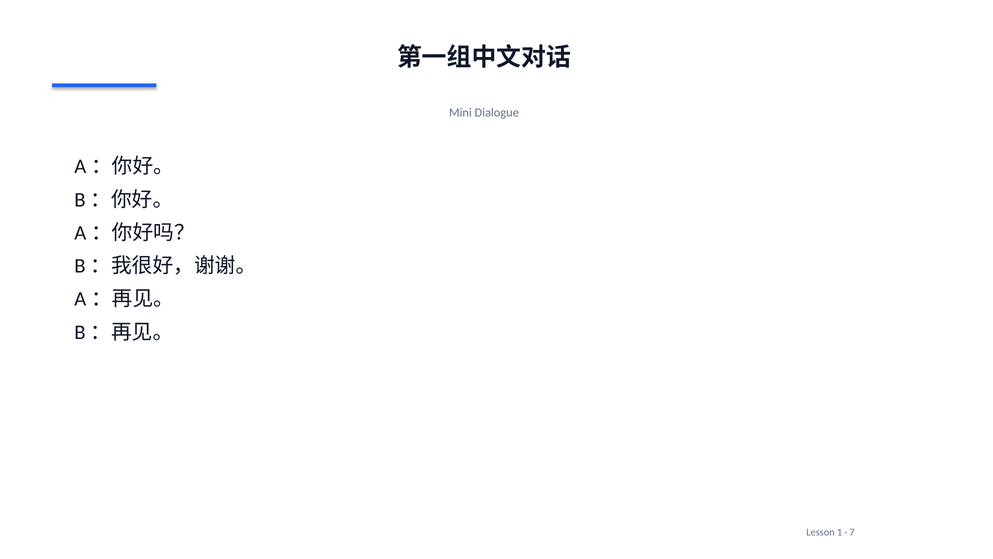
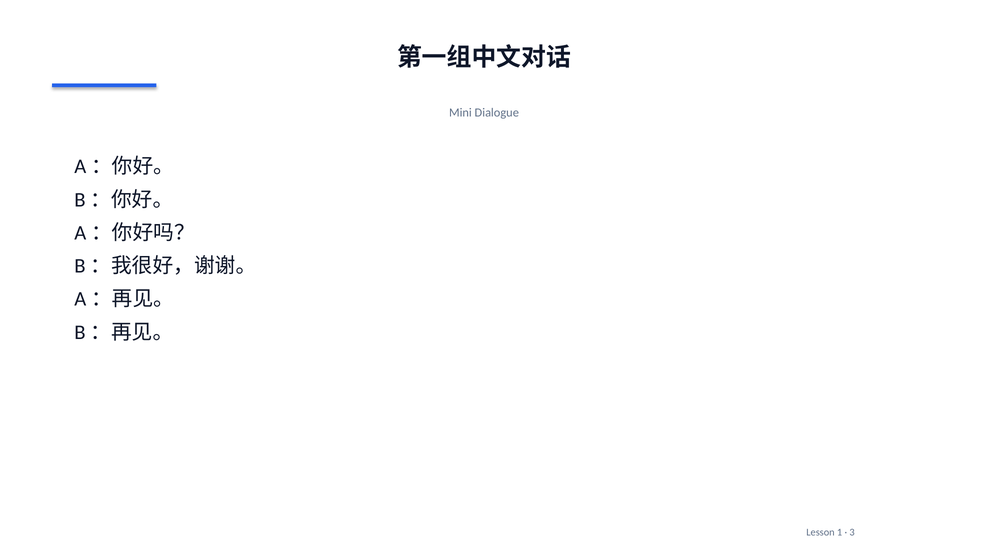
7: 7 -> 3
